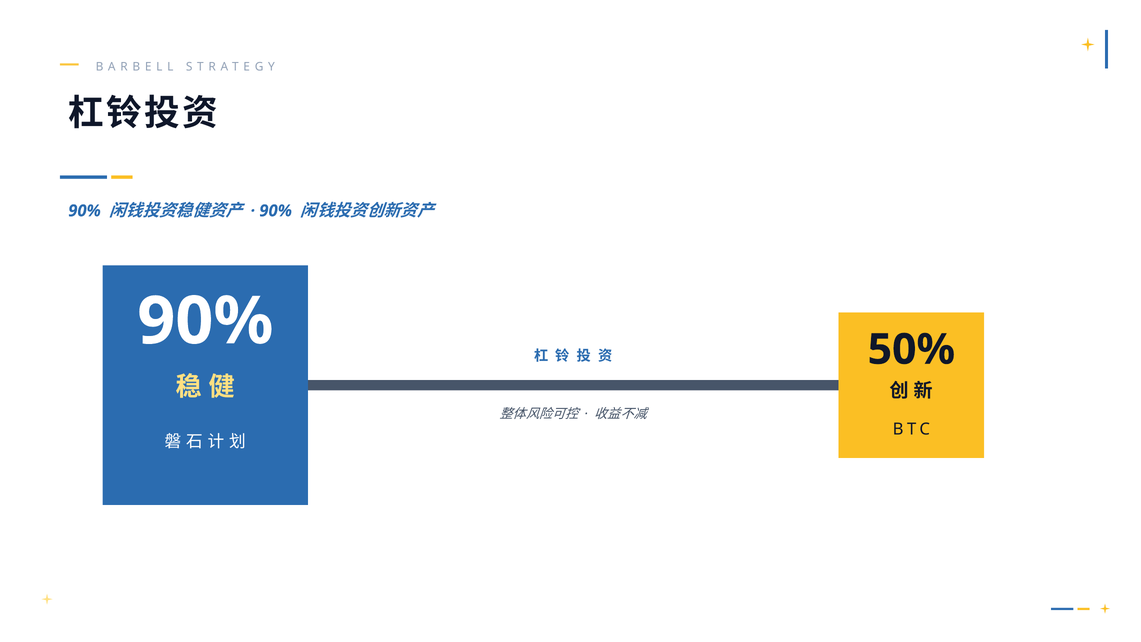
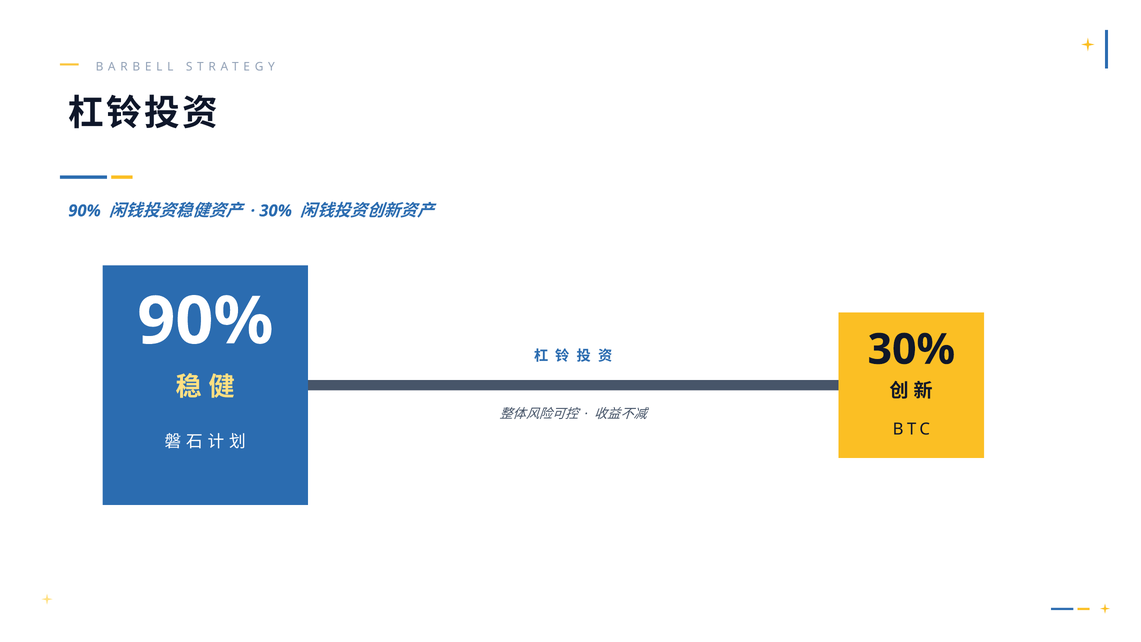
90% at (276, 211): 90% -> 30%
50% at (911, 350): 50% -> 30%
